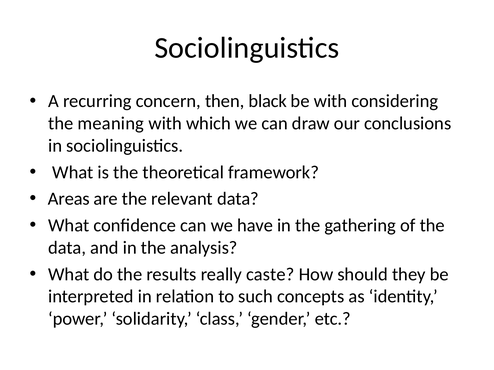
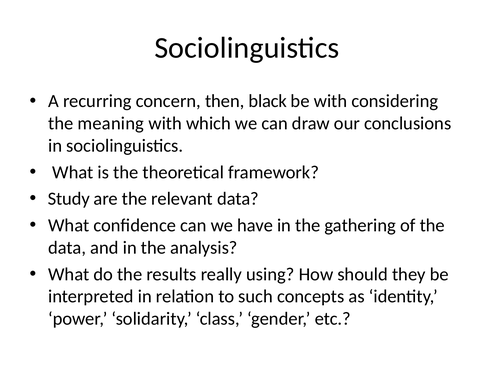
Areas: Areas -> Study
caste: caste -> using
